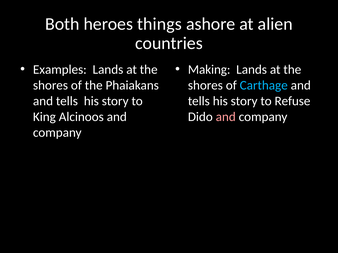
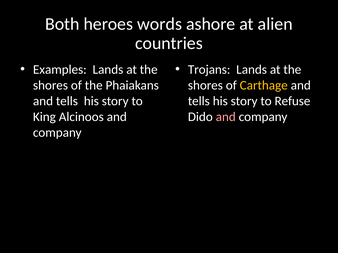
things: things -> words
Making: Making -> Trojans
Carthage colour: light blue -> yellow
